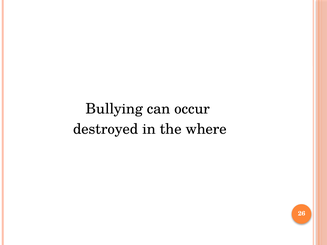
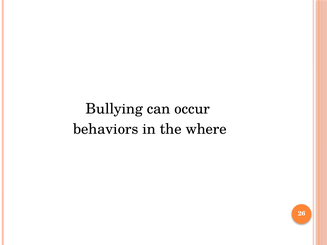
destroyed: destroyed -> behaviors
